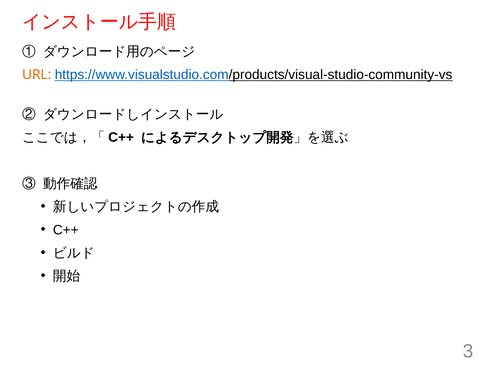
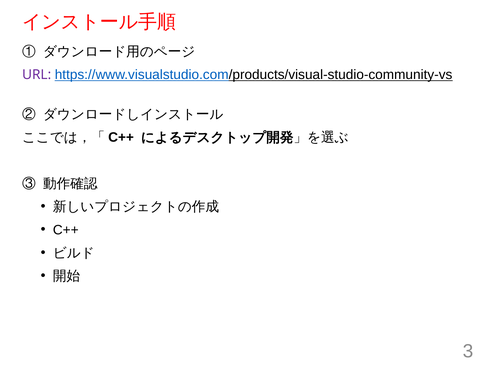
URL colour: orange -> purple
